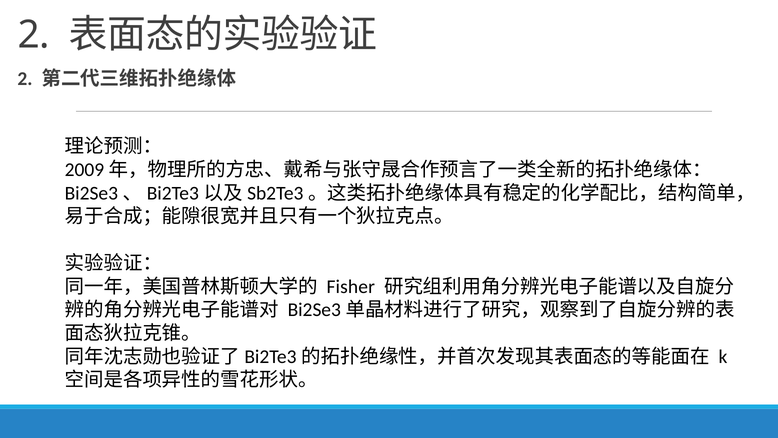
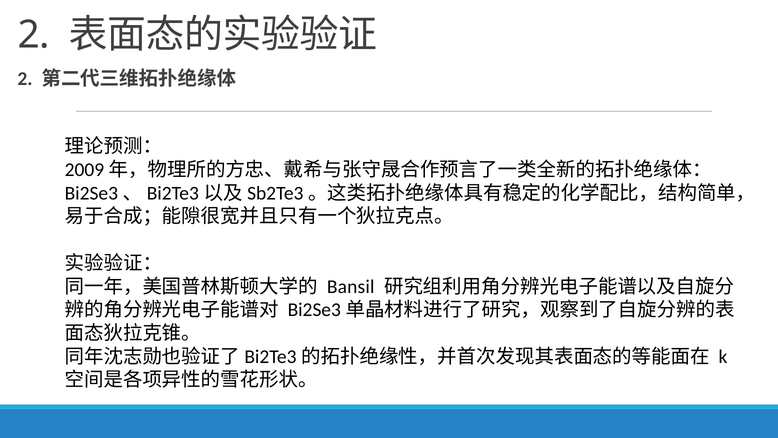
Fisher: Fisher -> Bansil
